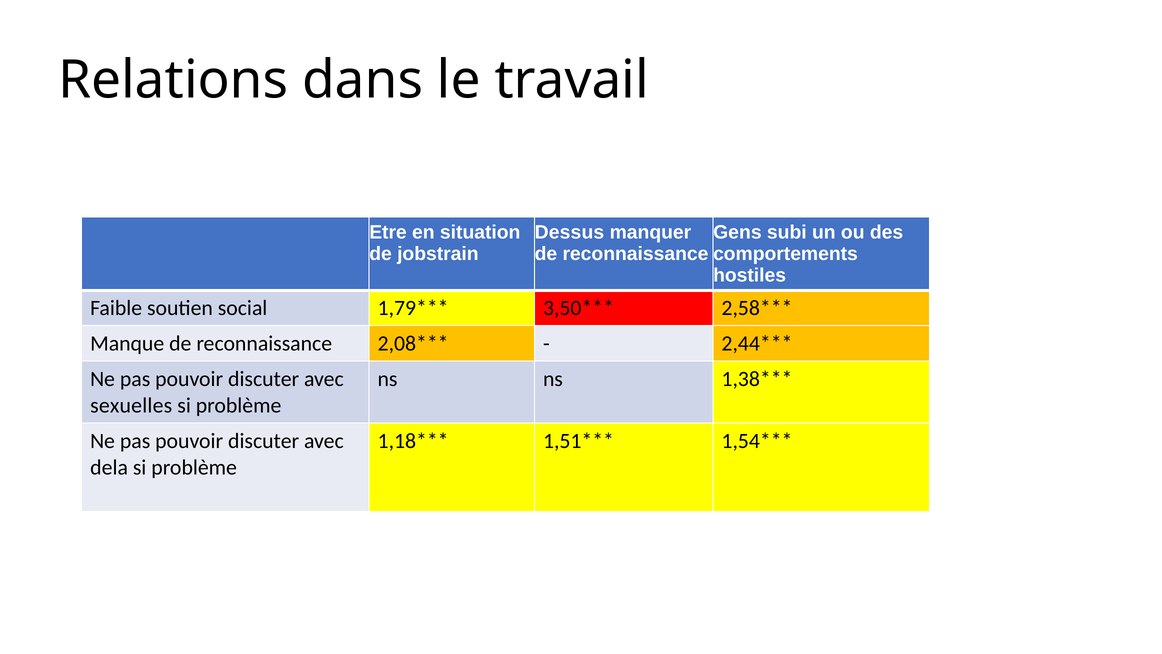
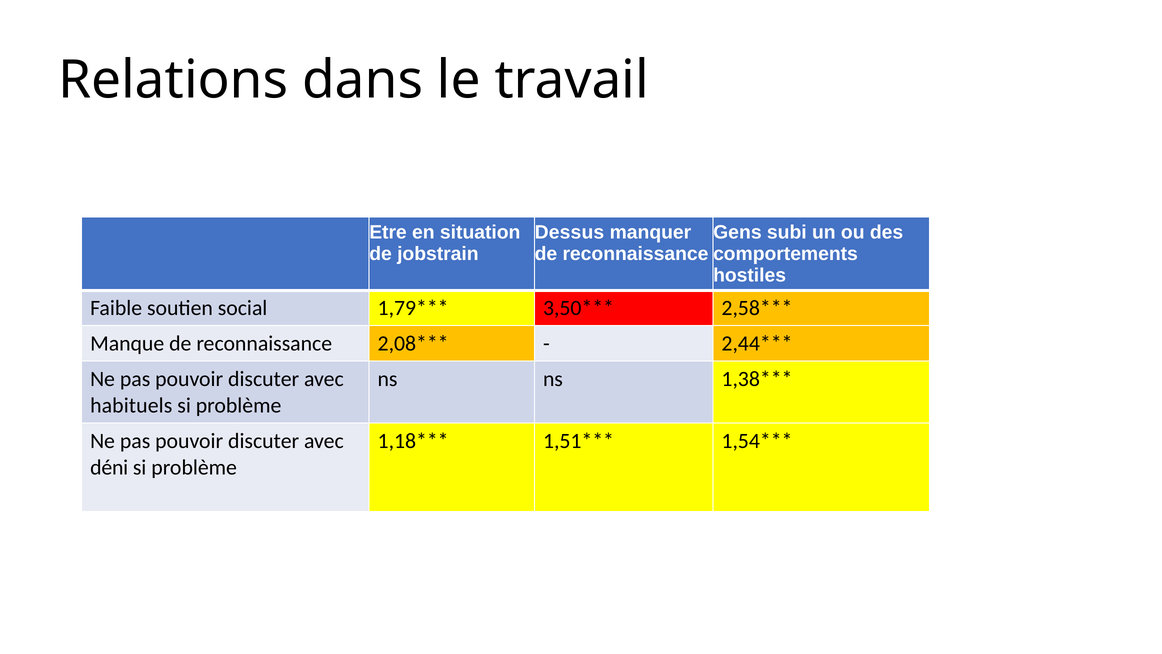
sexuelles: sexuelles -> habituels
dela: dela -> déni
